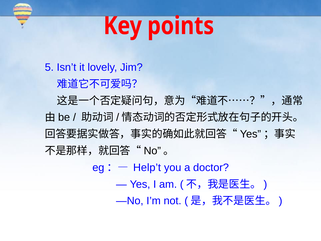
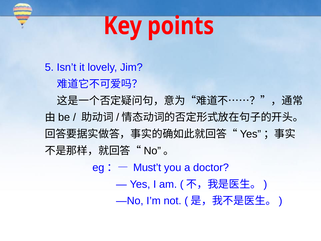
Help’t: Help’t -> Must’t
